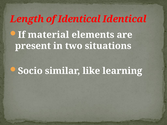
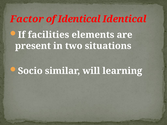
Length: Length -> Factor
material: material -> facilities
like: like -> will
